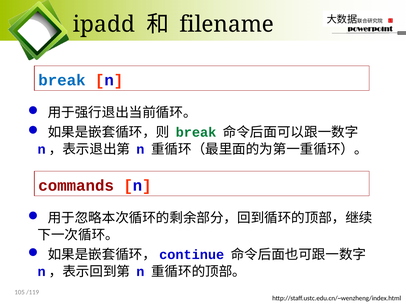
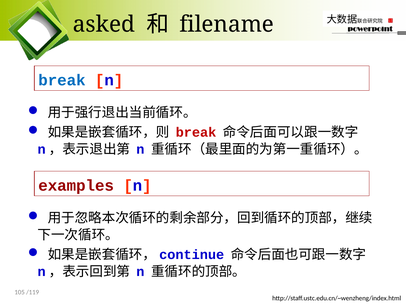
ipadd: ipadd -> asked
break at (196, 133) colour: green -> red
commands: commands -> examples
